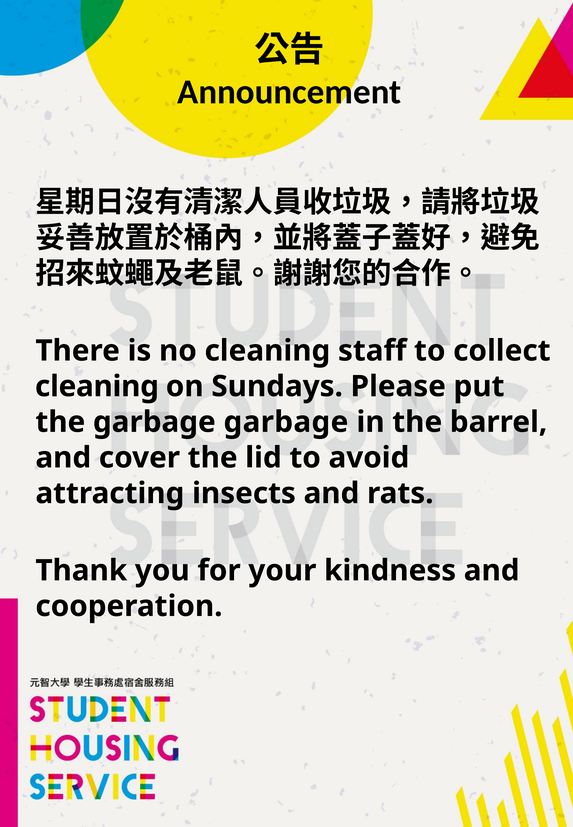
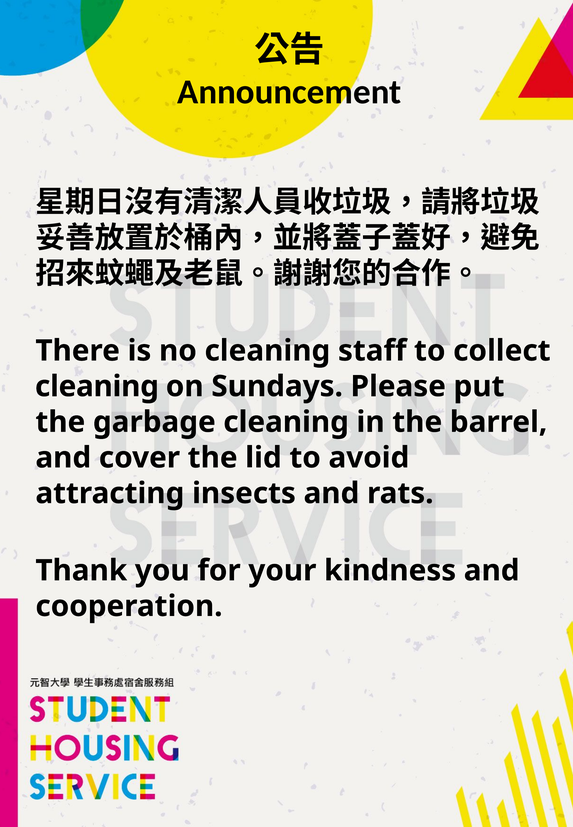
garbage garbage: garbage -> cleaning
